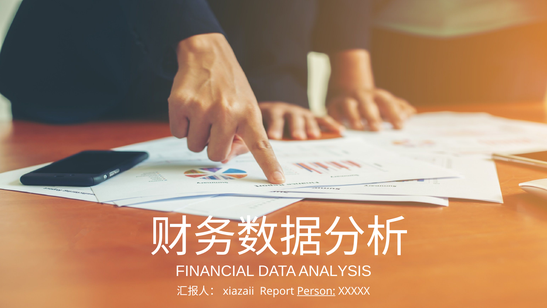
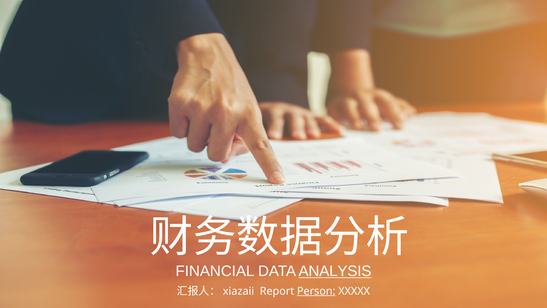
ANALYSIS underline: none -> present
